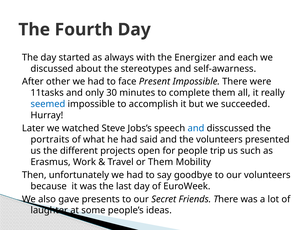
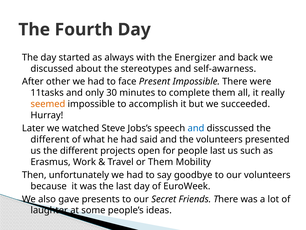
each: each -> back
seemed colour: blue -> orange
portraits at (50, 139): portraits -> different
people trip: trip -> last
